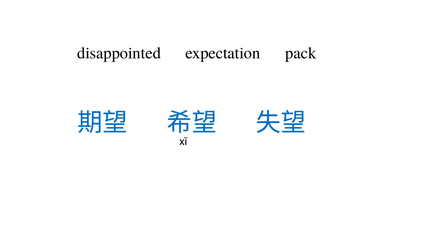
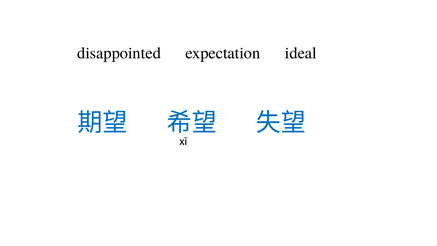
pack: pack -> ideal
